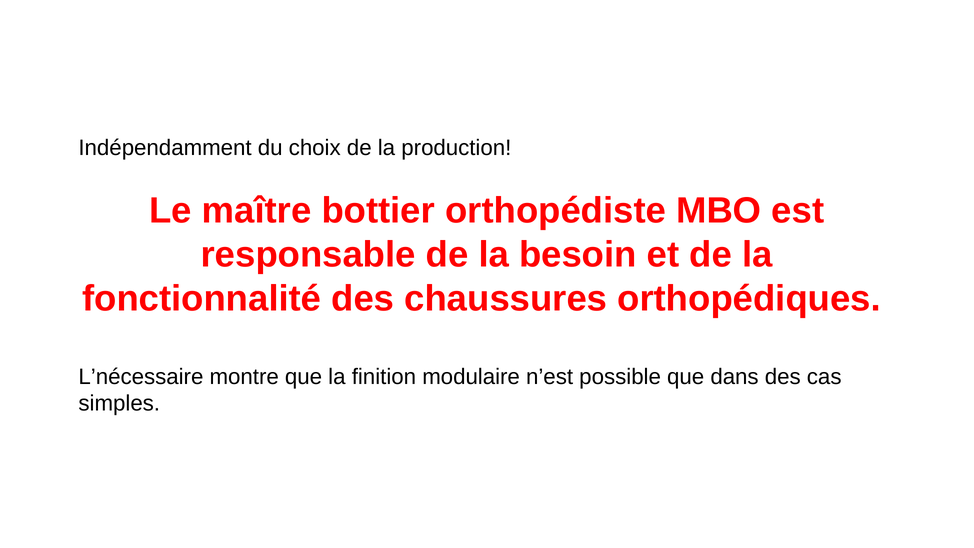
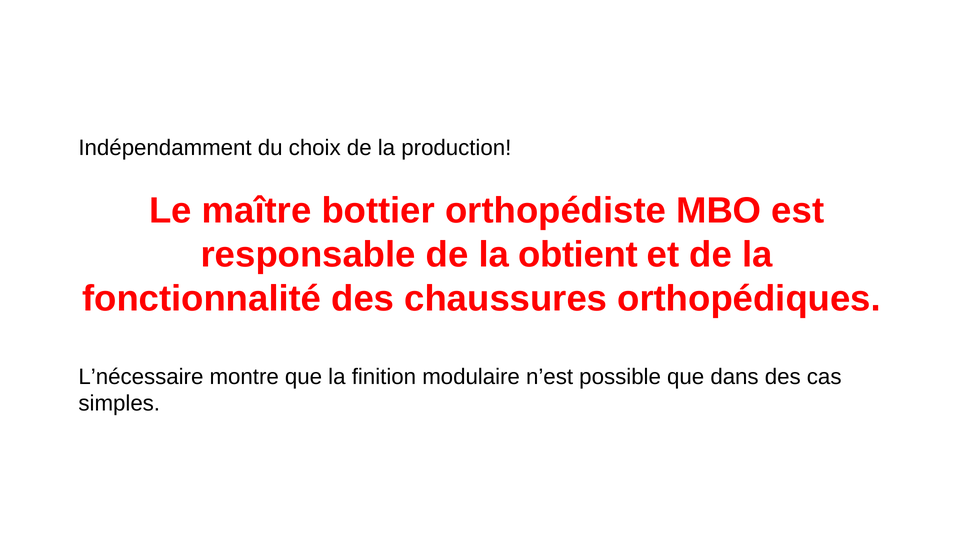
besoin: besoin -> obtient
